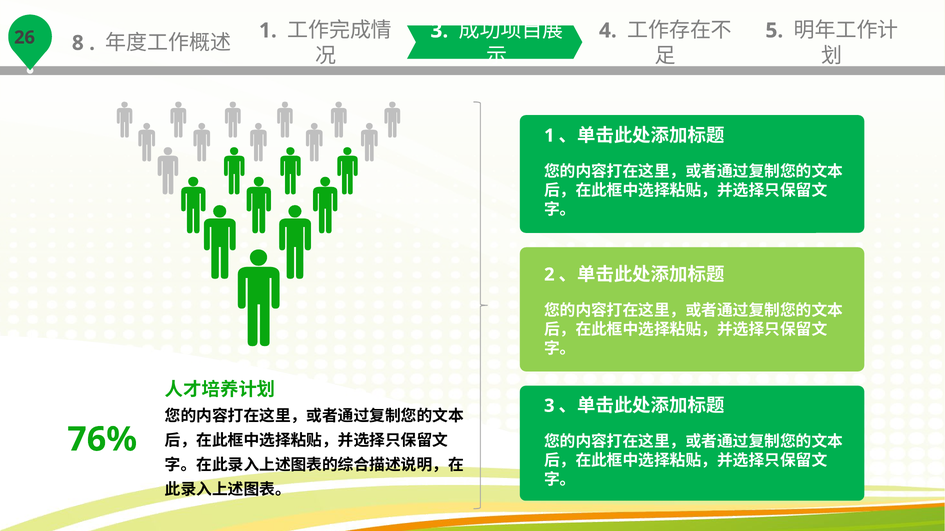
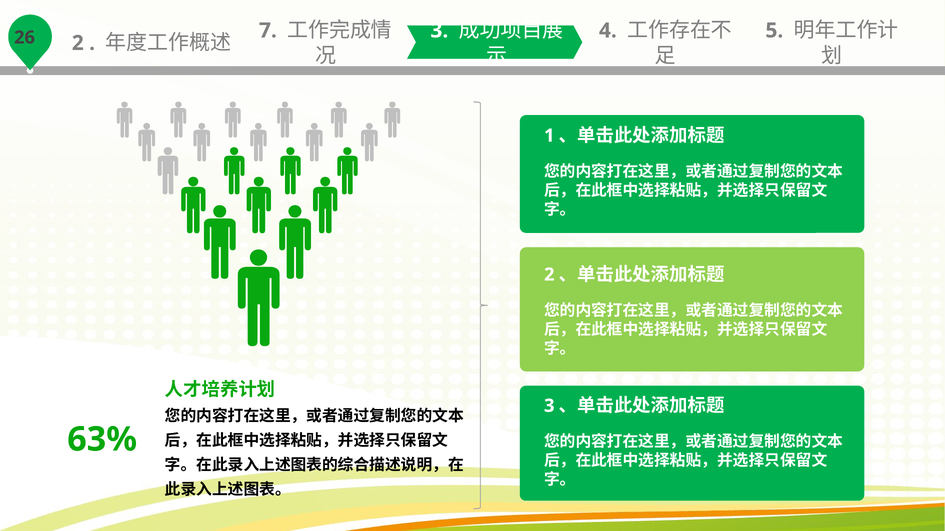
8 at (78, 43): 8 -> 2
1 at (268, 31): 1 -> 7
76%: 76% -> 63%
